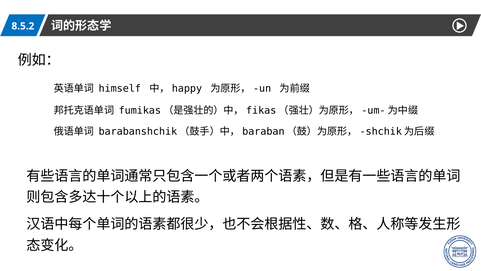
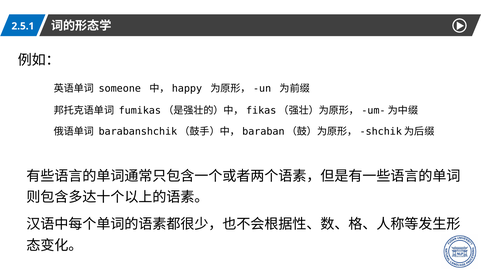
8.5.2: 8.5.2 -> 2.5.1
himself: himself -> someone
